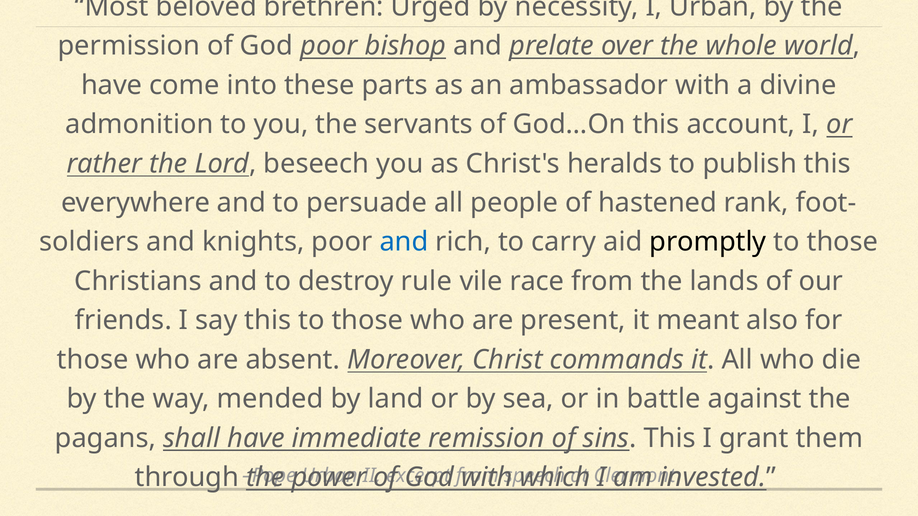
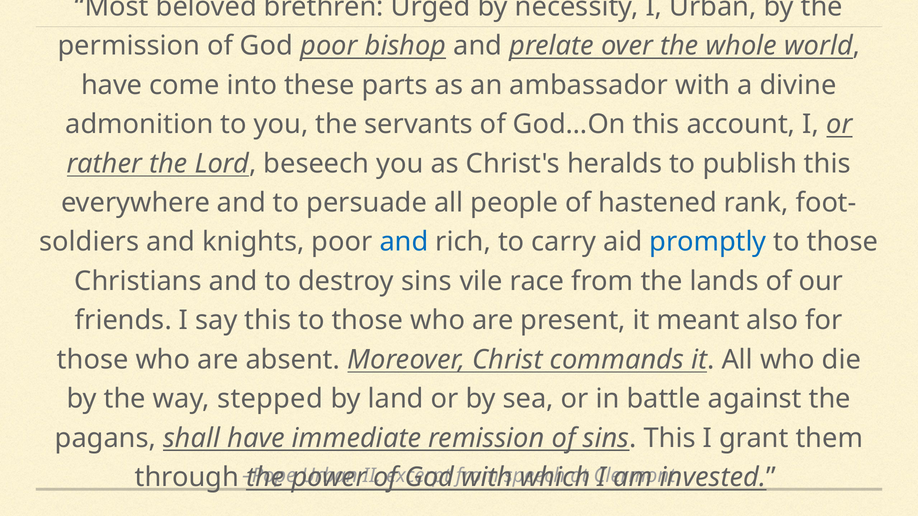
promptly colour: black -> blue
destroy rule: rule -> sins
mended: mended -> stepped
